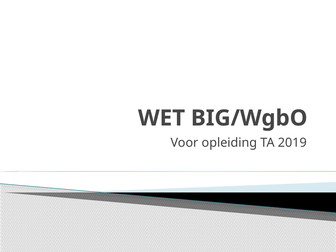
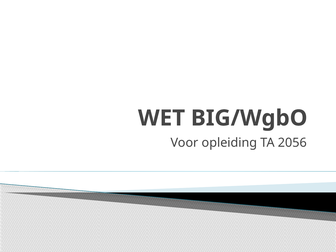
2019: 2019 -> 2056
